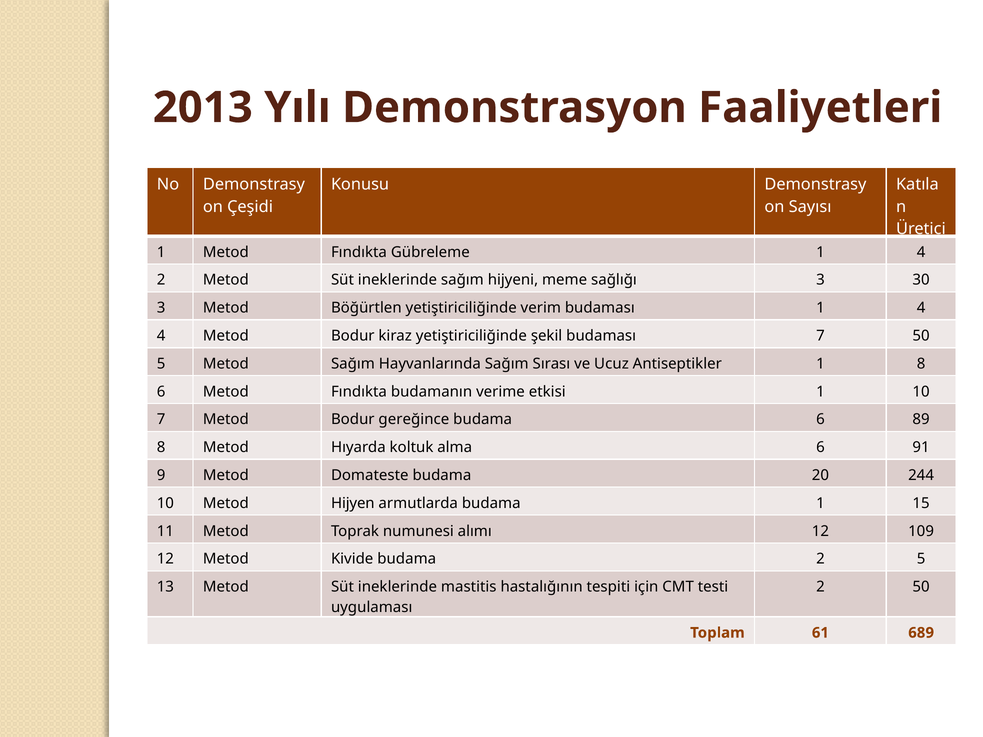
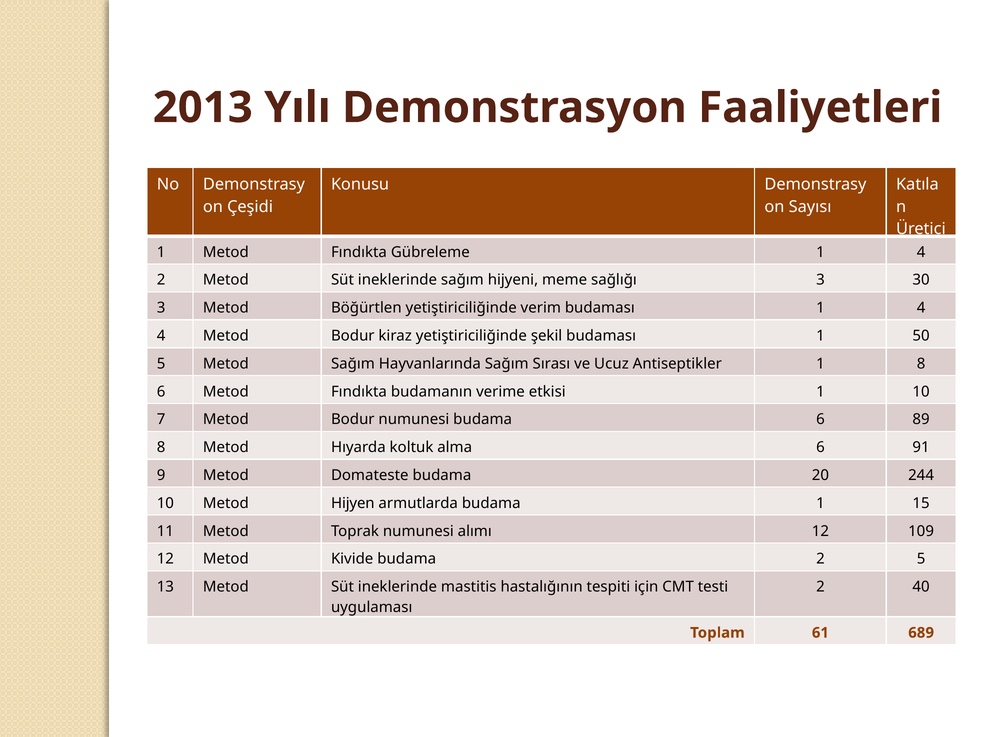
şekil budaması 7: 7 -> 1
Bodur gereğince: gereğince -> numunesi
2 50: 50 -> 40
